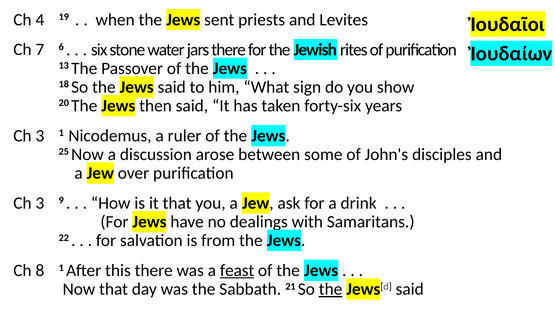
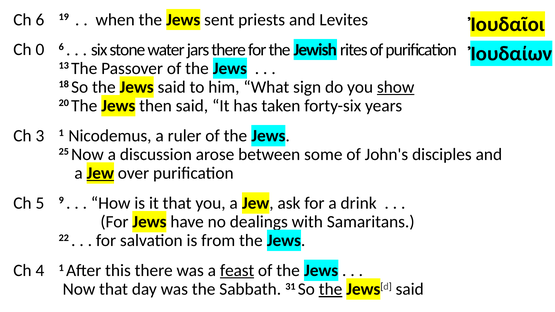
Ch 4: 4 -> 6
7: 7 -> 0
show underline: none -> present
Jew at (100, 173) underline: none -> present
3 at (40, 203): 3 -> 5
8: 8 -> 4
21: 21 -> 31
